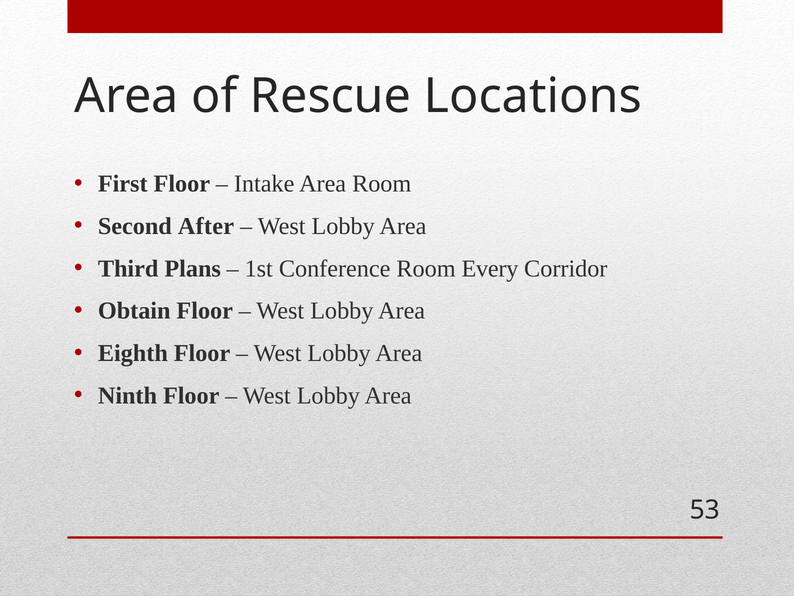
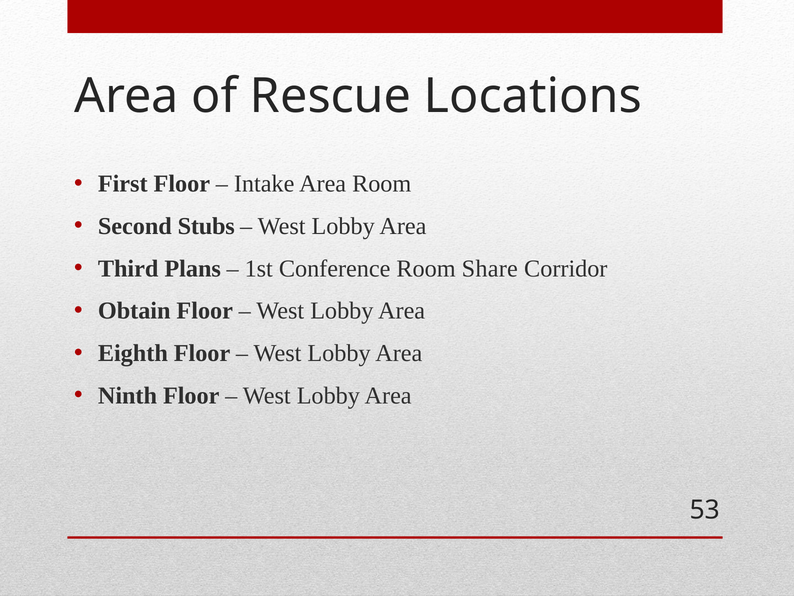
After: After -> Stubs
Every: Every -> Share
